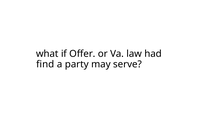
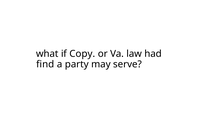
Offer: Offer -> Copy
